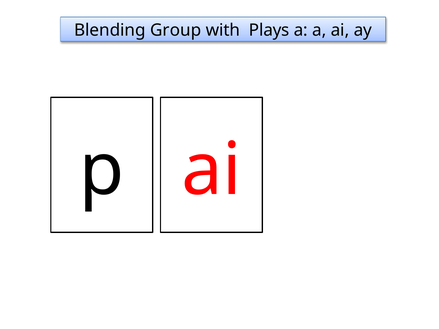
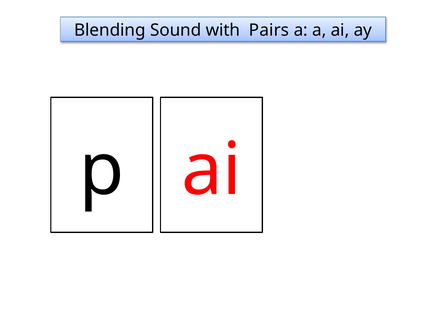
Group: Group -> Sound
Plays: Plays -> Pairs
